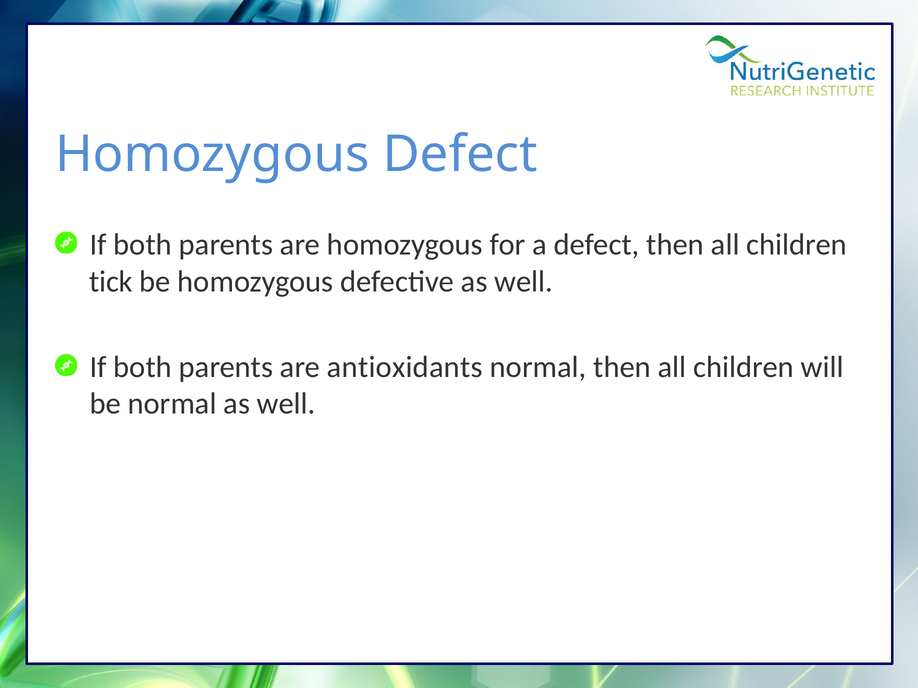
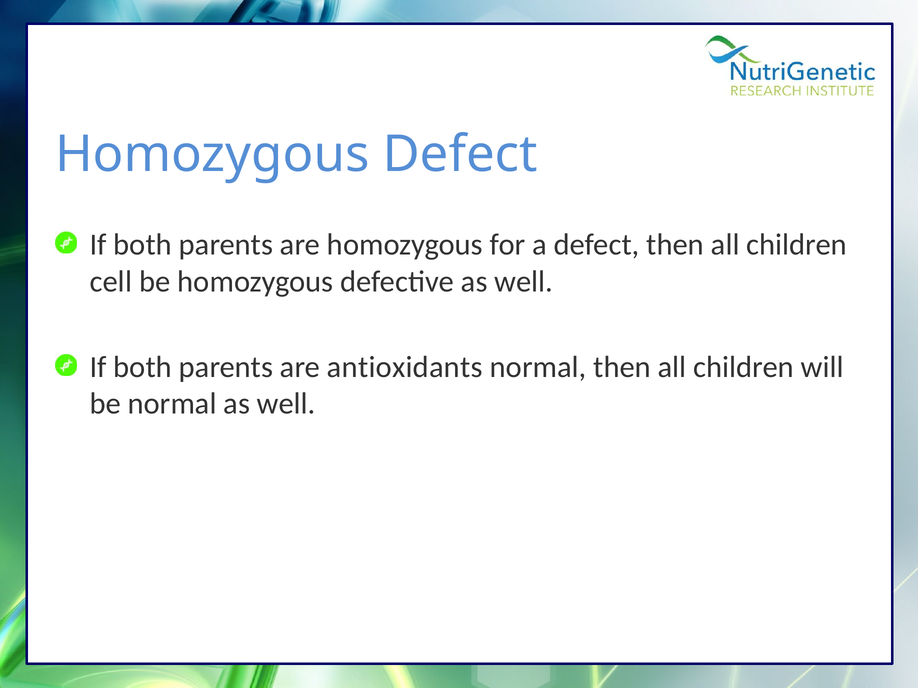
tick: tick -> cell
